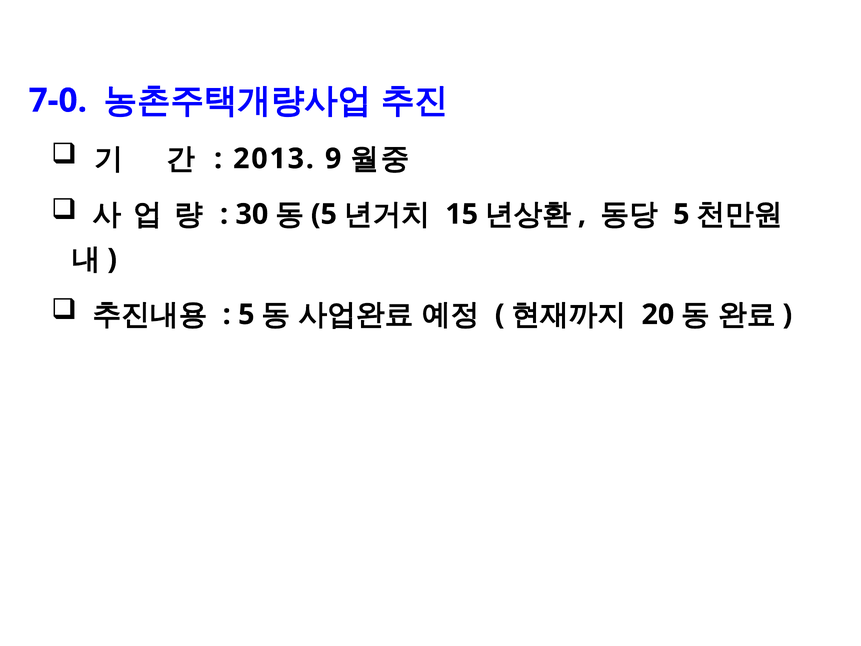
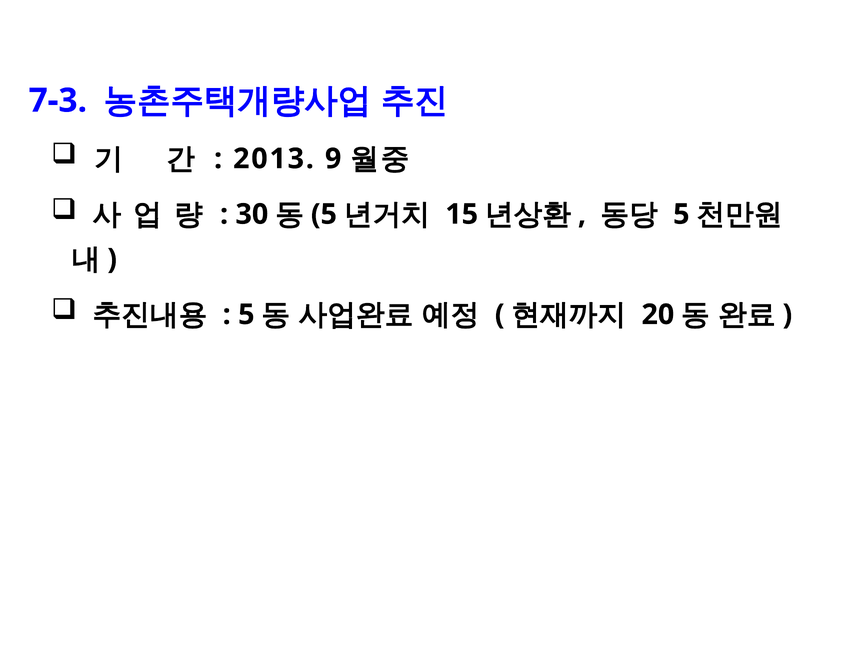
7-0: 7-0 -> 7-3
